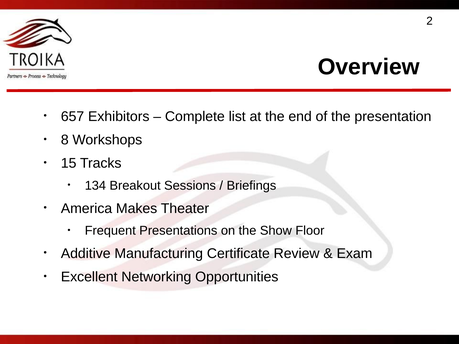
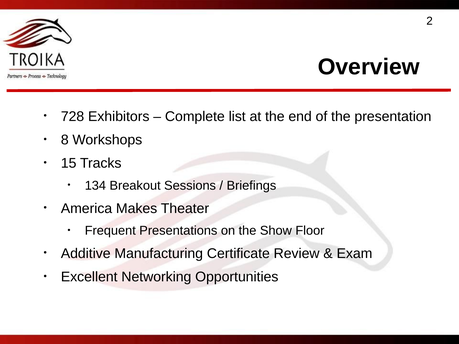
657: 657 -> 728
